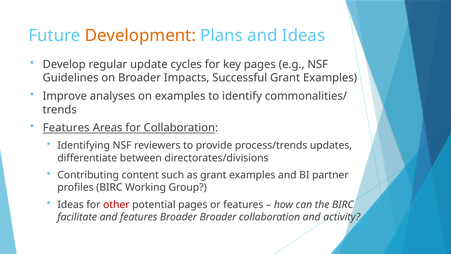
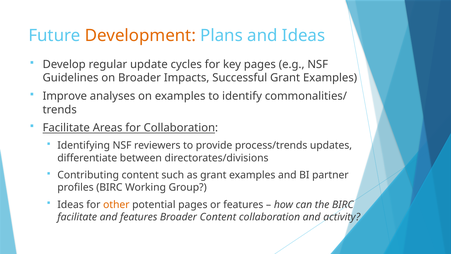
Features at (66, 128): Features -> Facilitate
other colour: red -> orange
Broader Broader: Broader -> Content
